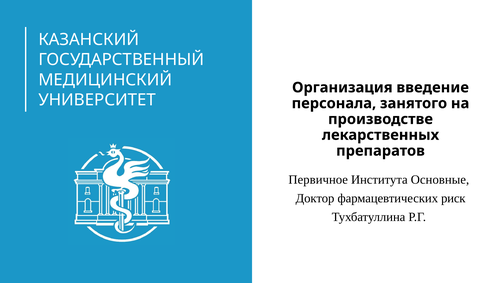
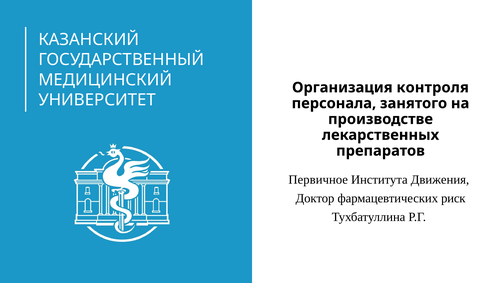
введение: введение -> контроля
Основные: Основные -> Движения
